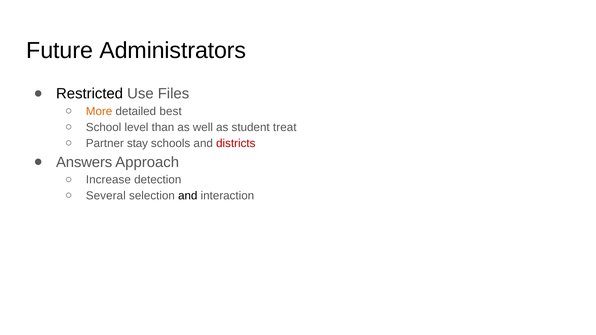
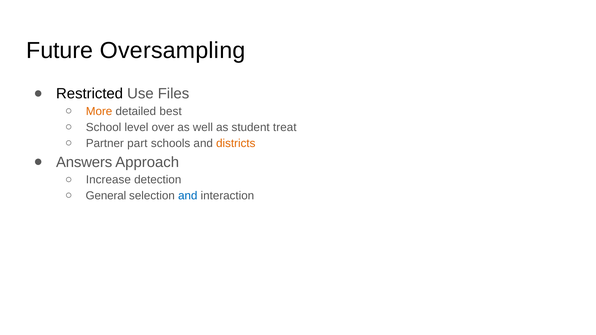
Administrators: Administrators -> Oversampling
than: than -> over
stay: stay -> part
districts colour: red -> orange
Several: Several -> General
and at (188, 196) colour: black -> blue
